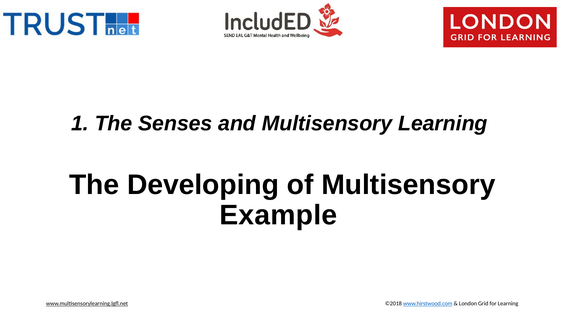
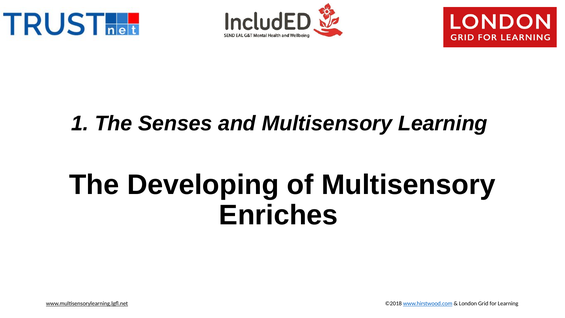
Example: Example -> Enriches
